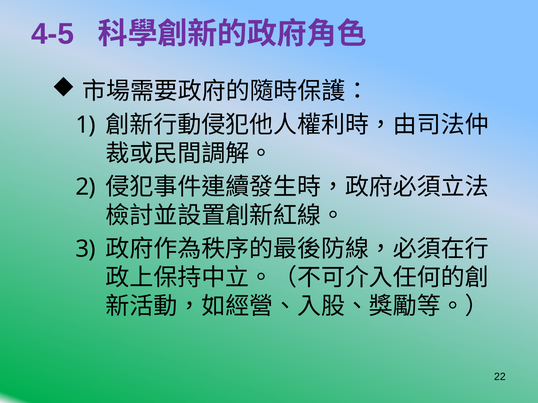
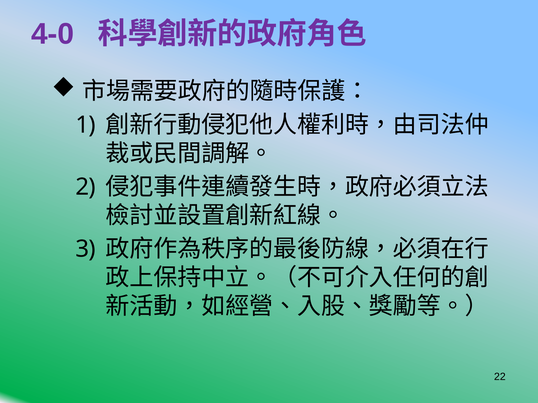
4-5: 4-5 -> 4-0
